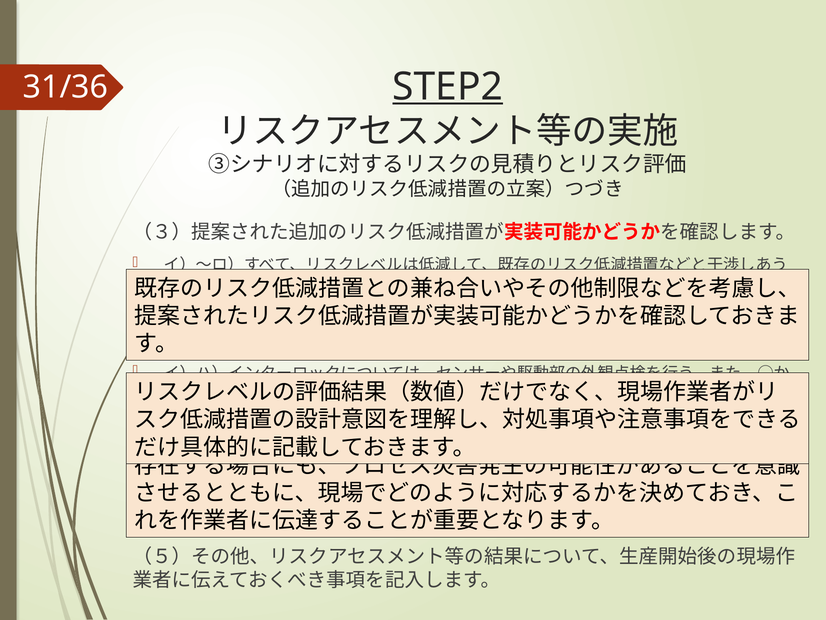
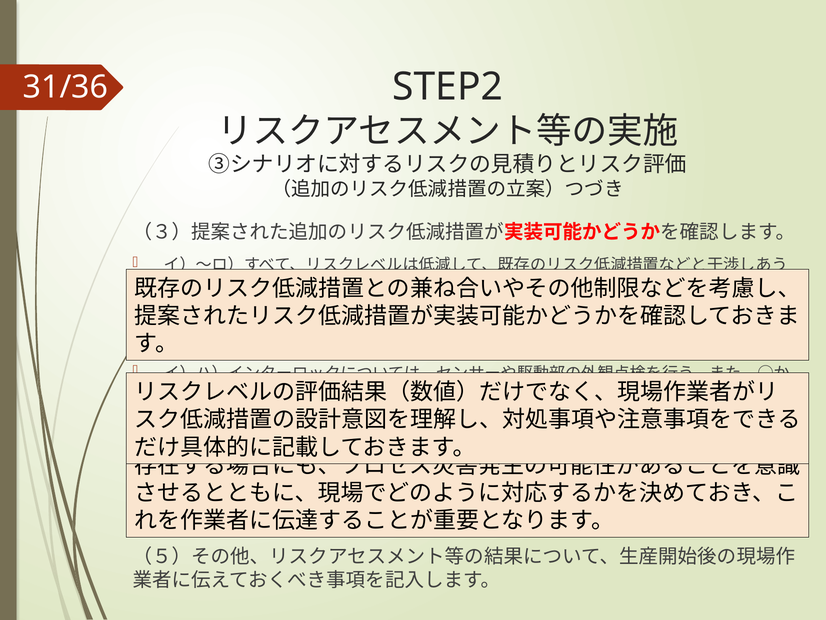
STEP2 underline: present -> none
